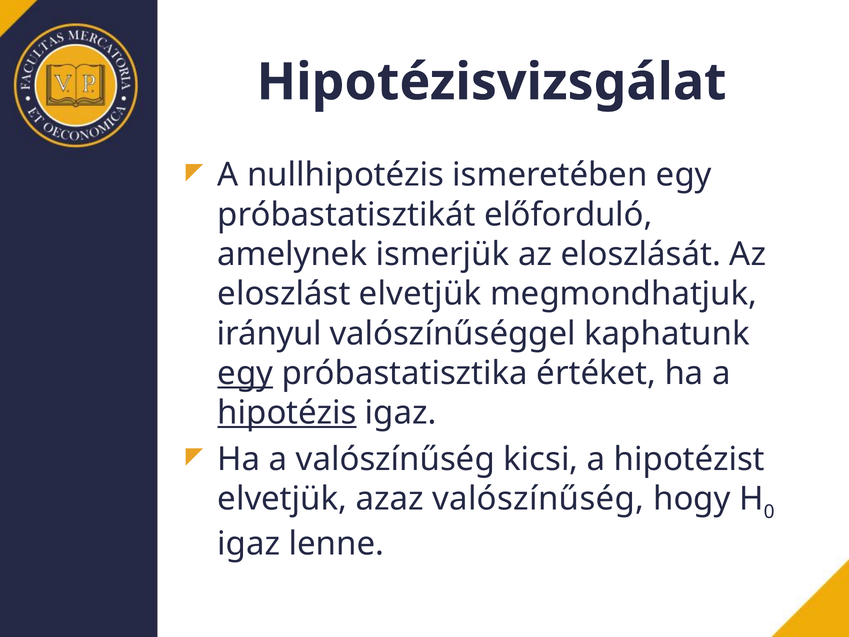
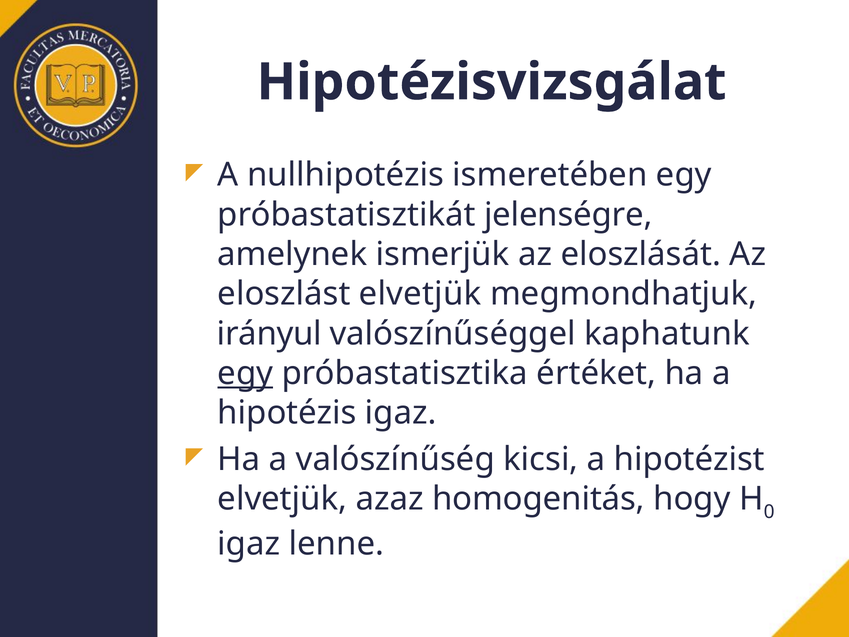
előforduló: előforduló -> jelenségre
hipotézis underline: present -> none
azaz valószínűség: valószínűség -> homogenitás
